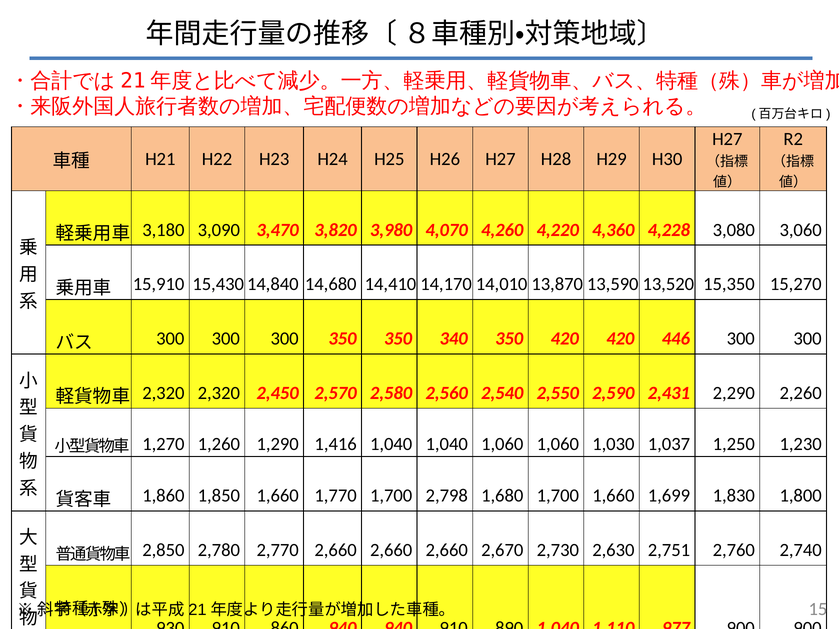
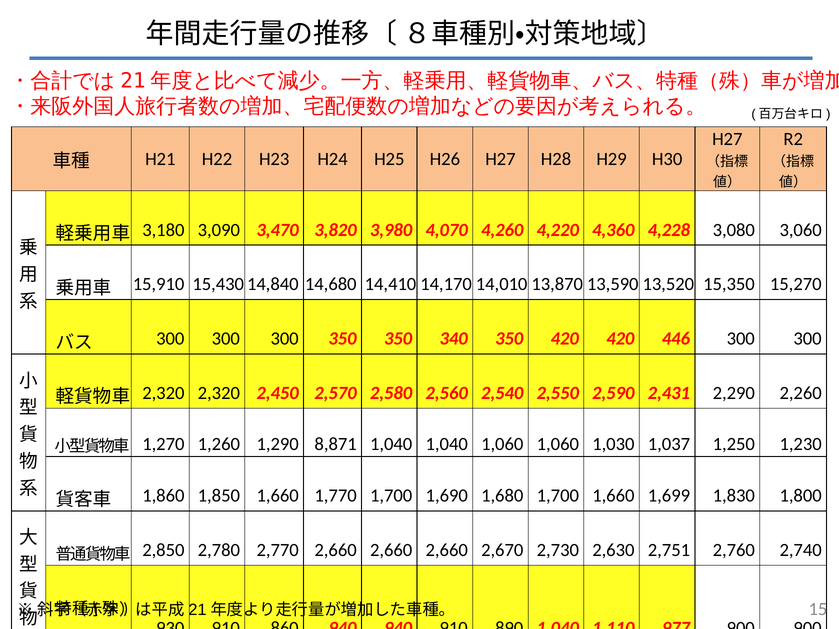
1,416: 1,416 -> 8,871
2,798: 2,798 -> 1,690
